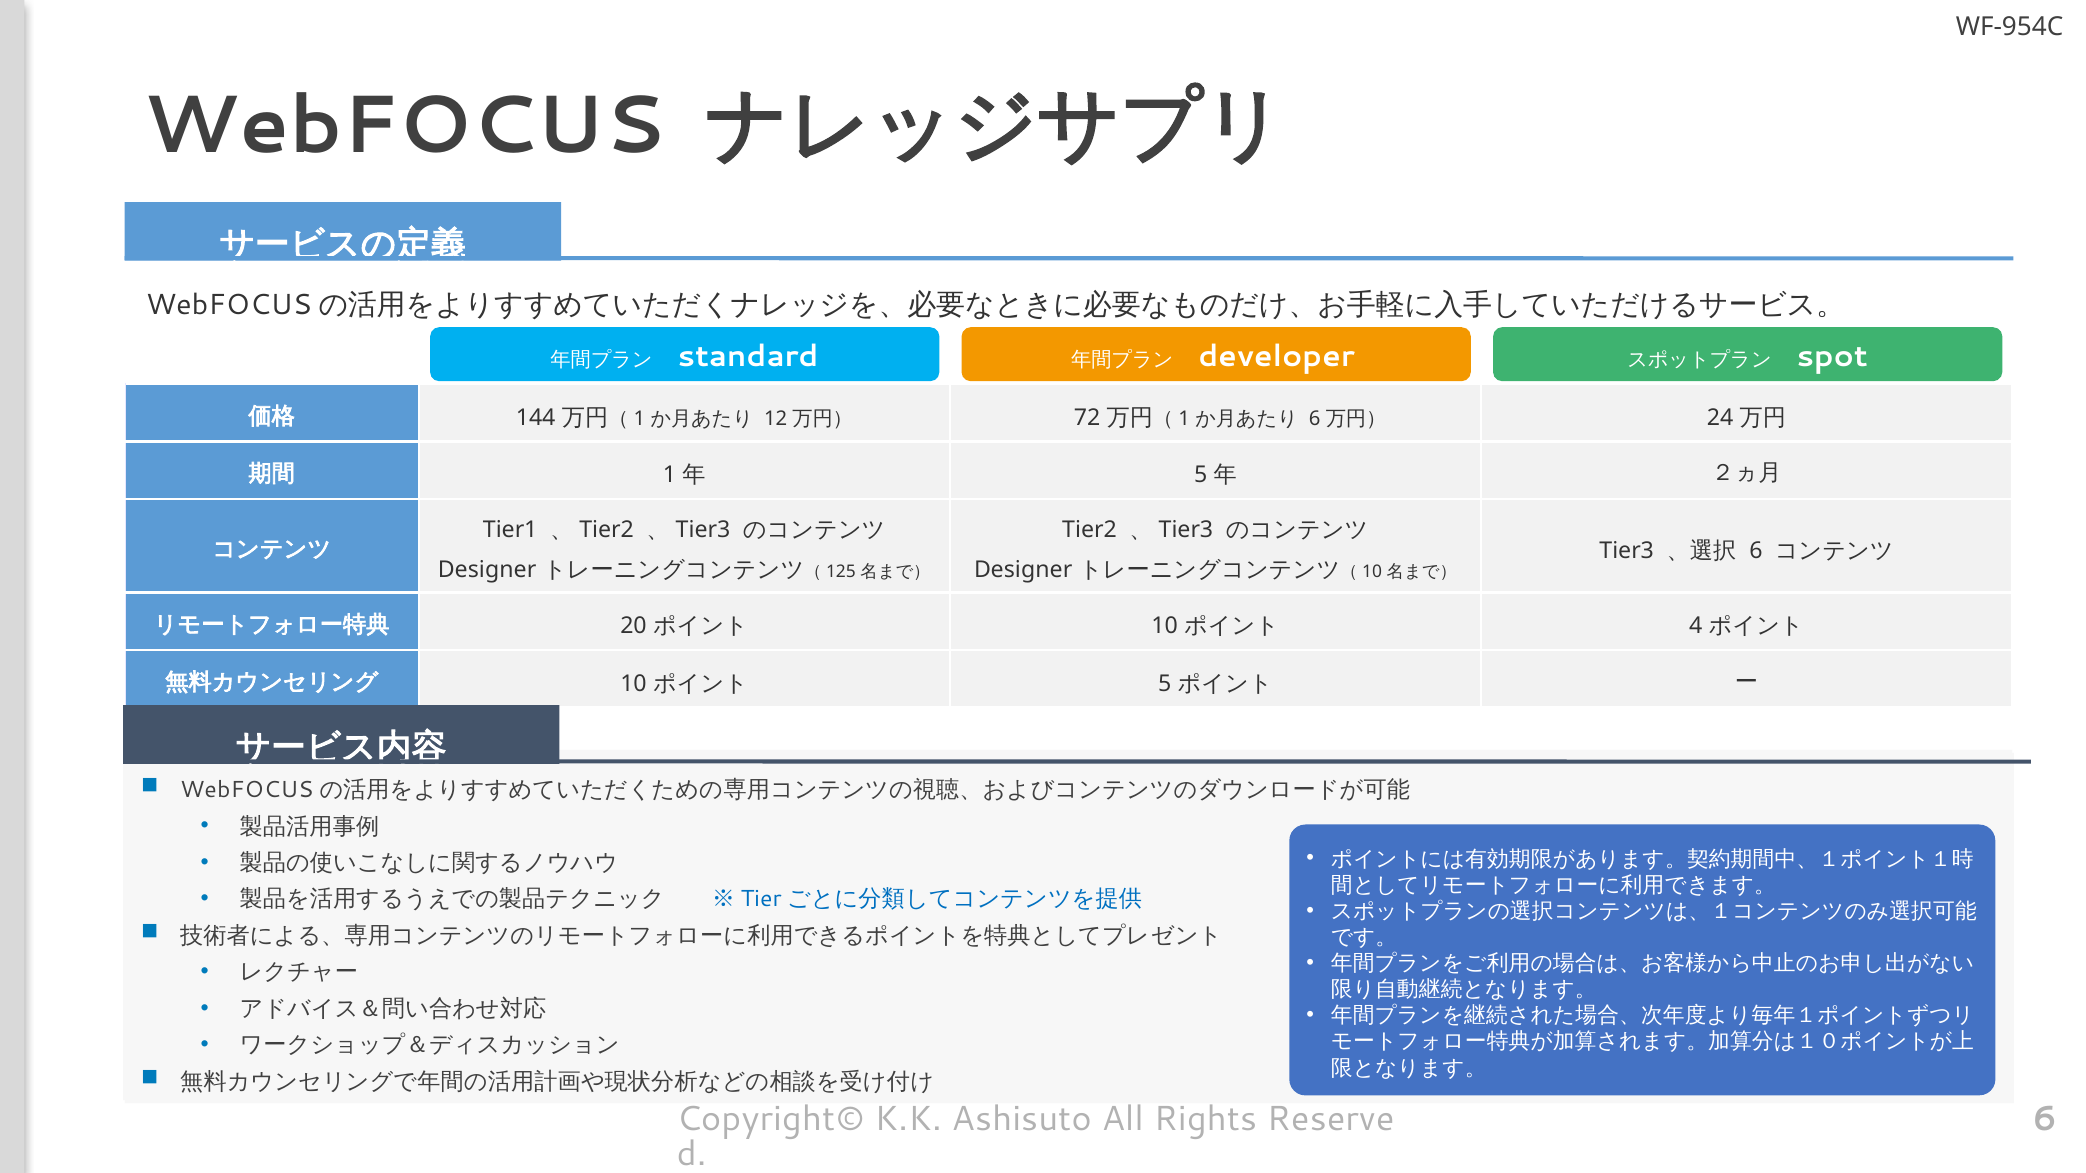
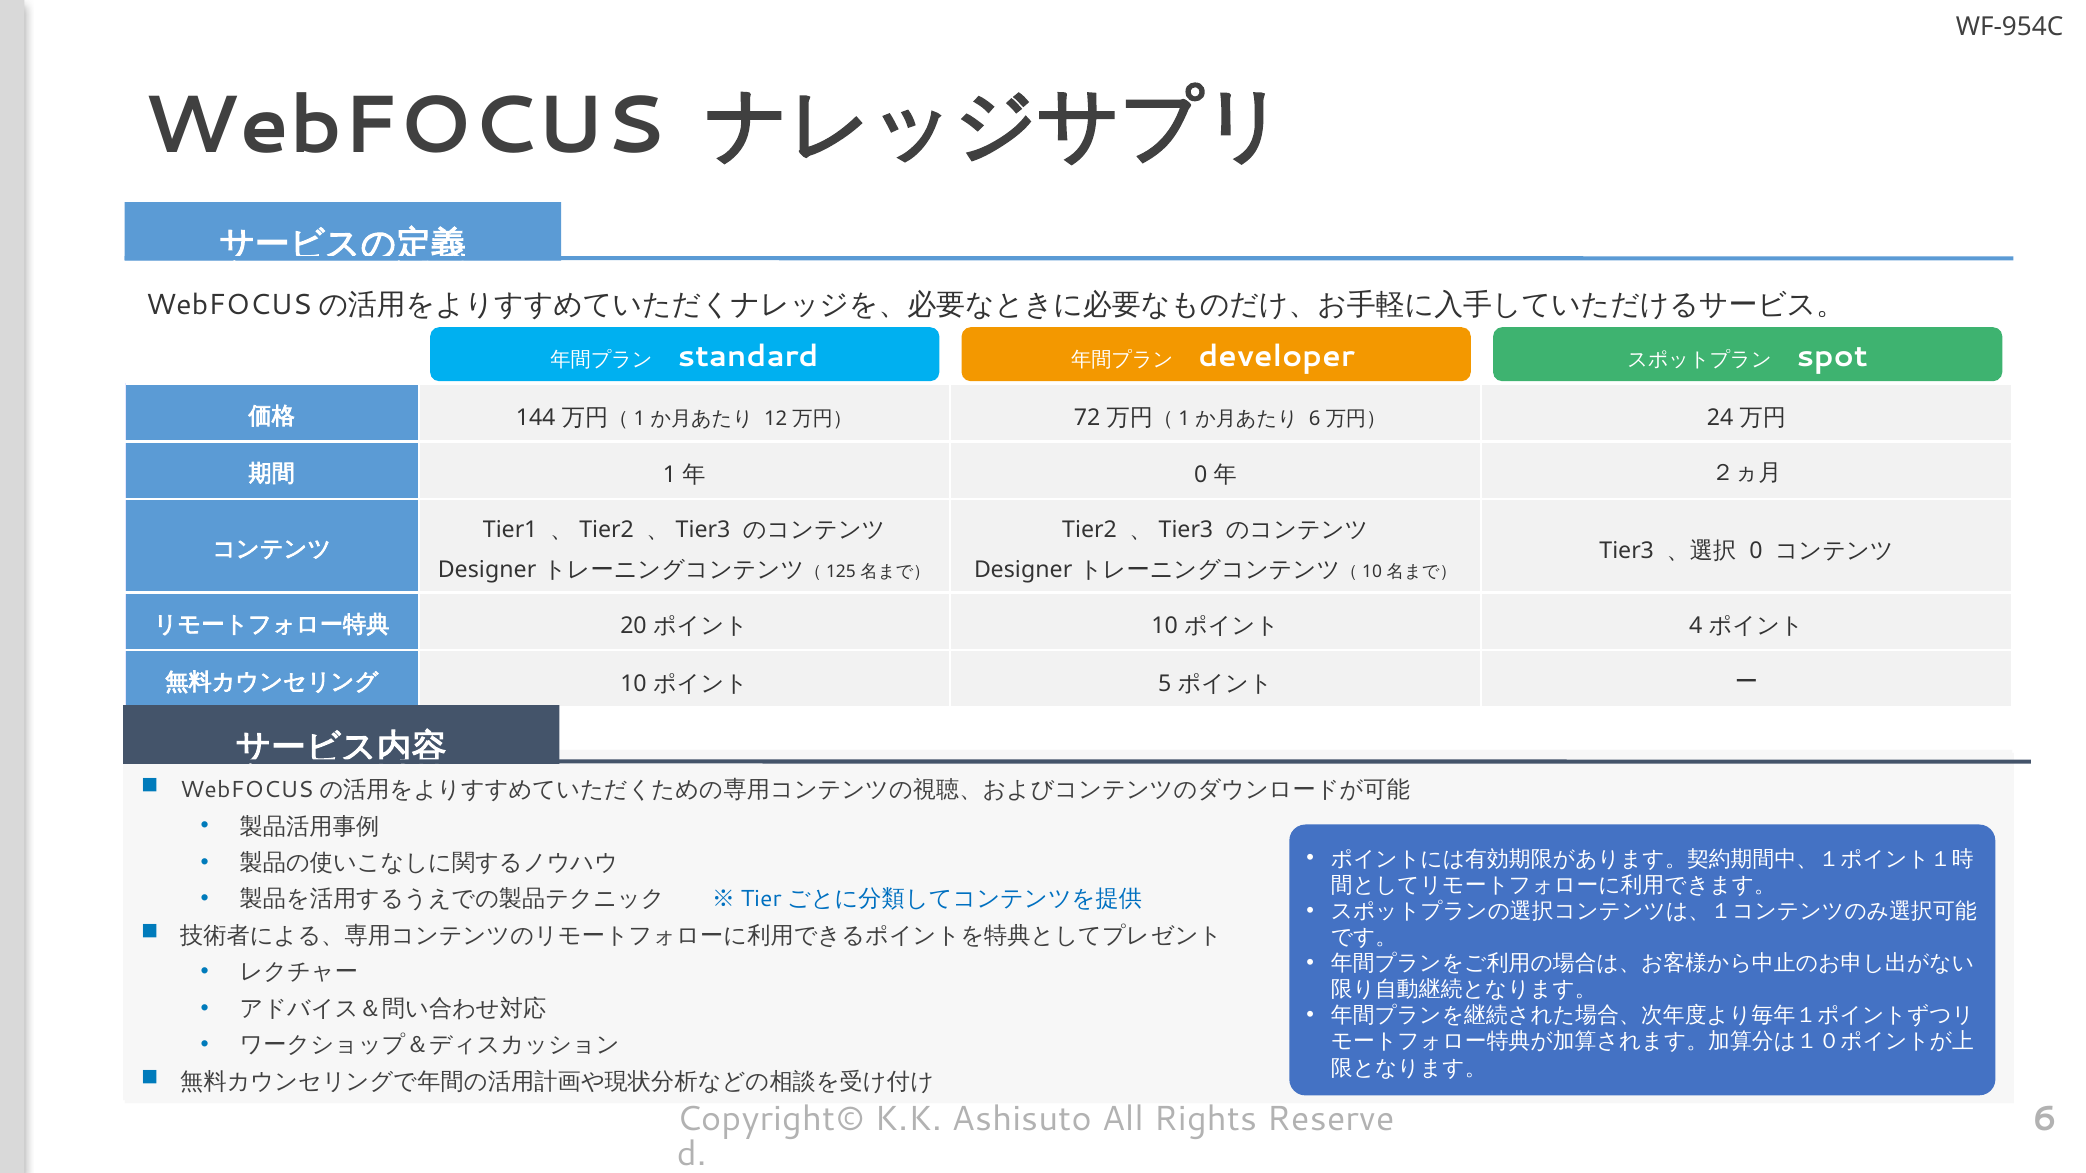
5 at (1201, 475): 5 -> 0
6 at (1756, 551): 6 -> 0
